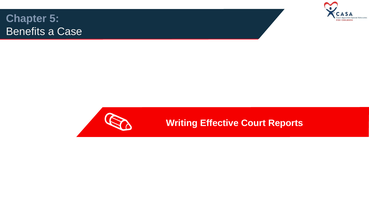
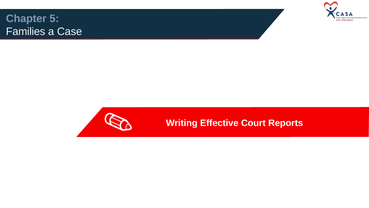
Benefits: Benefits -> Families
